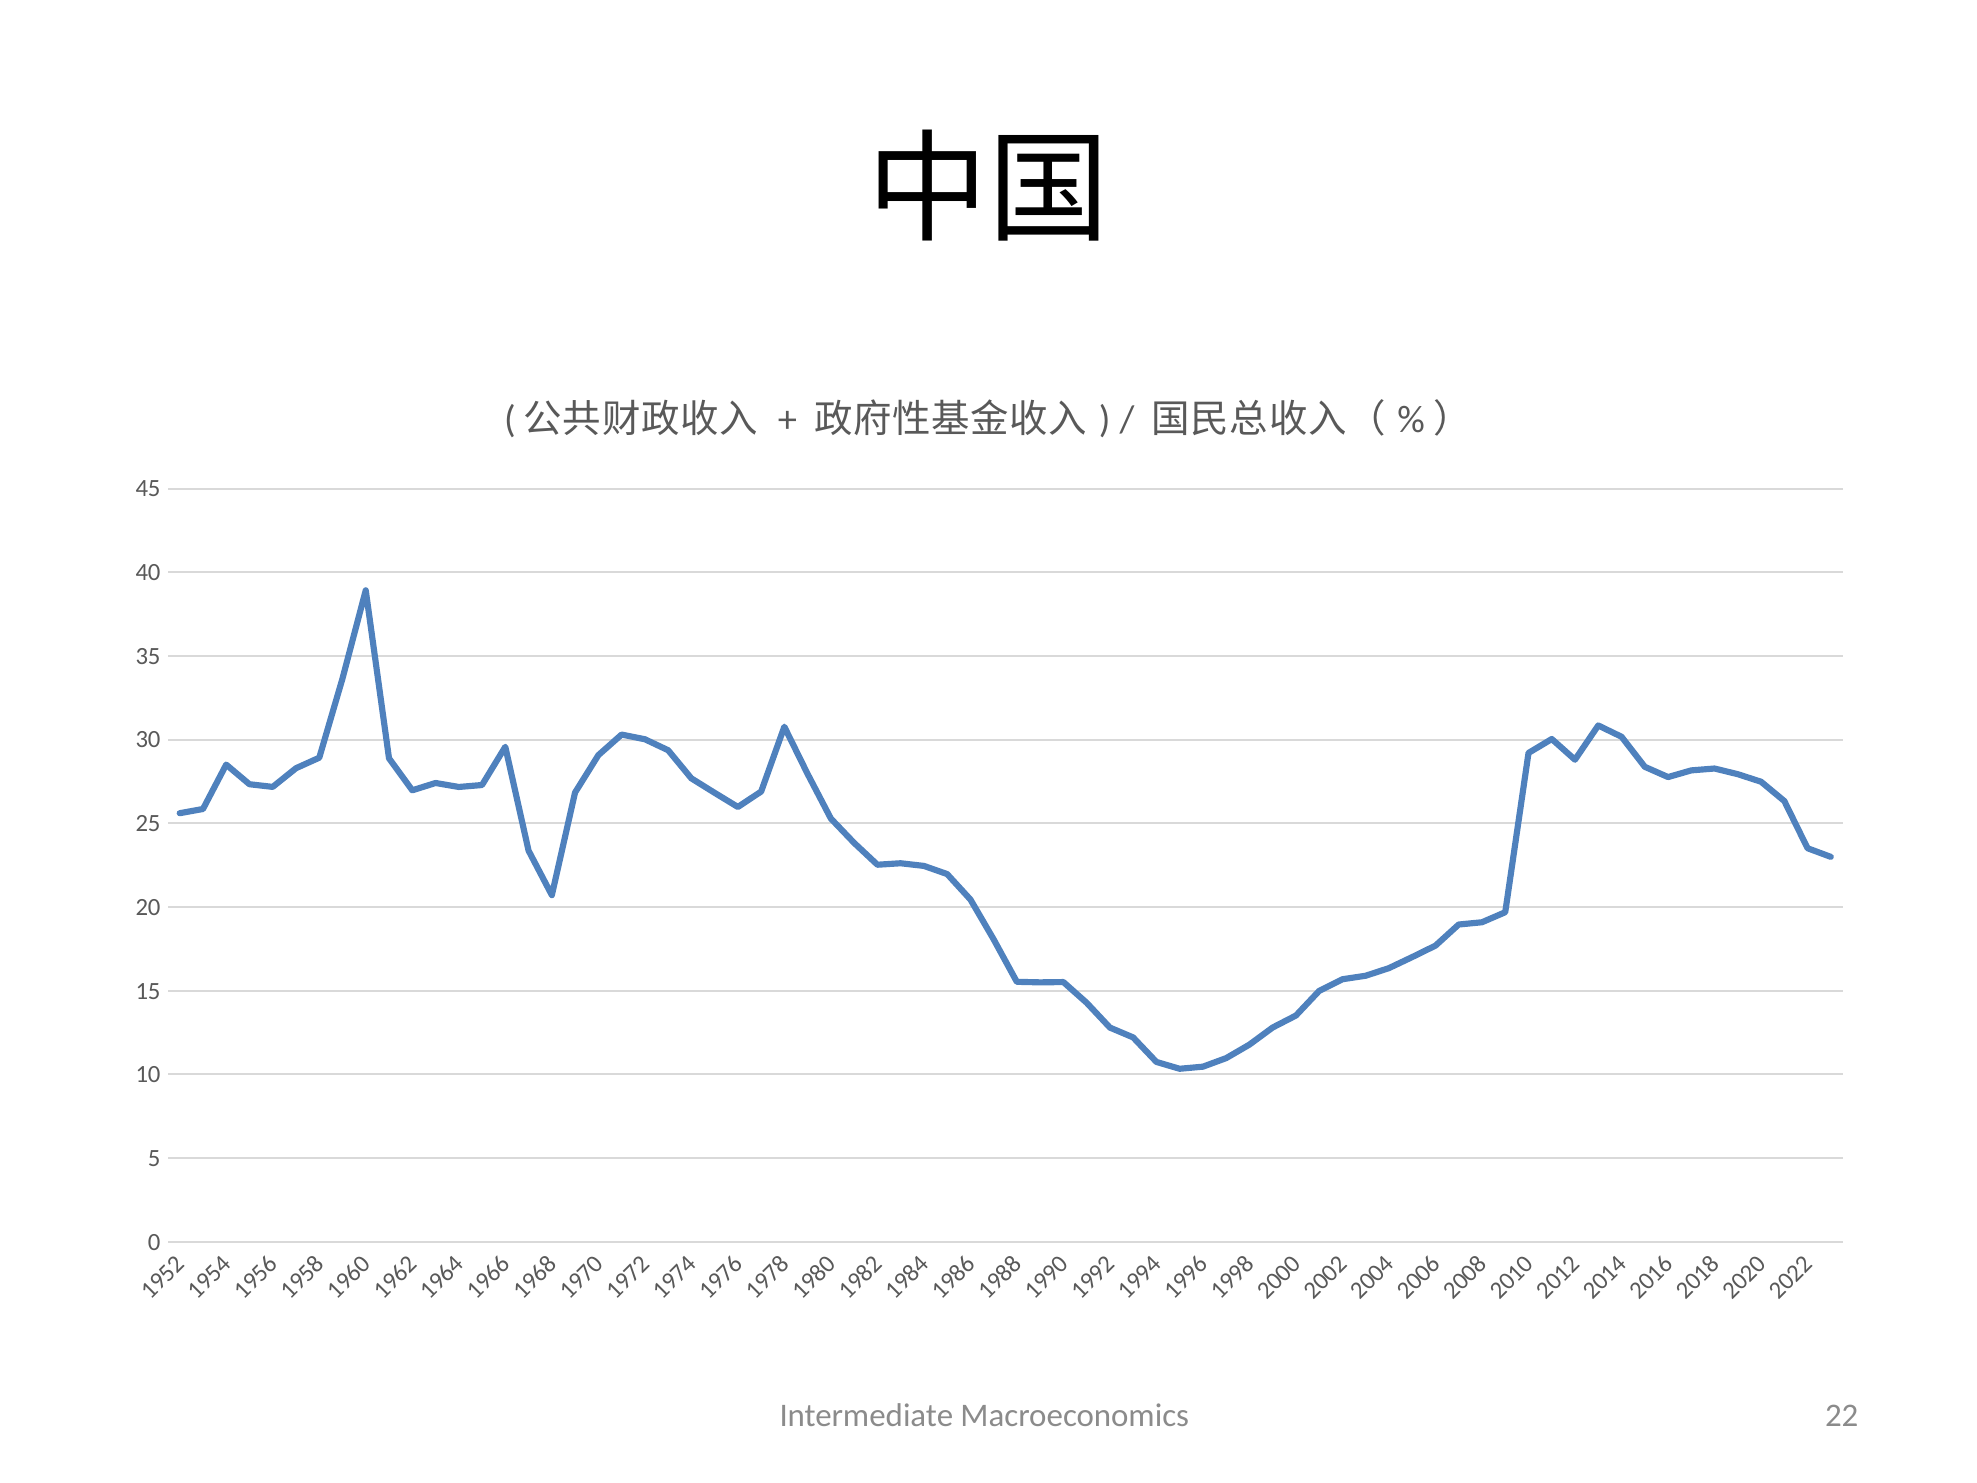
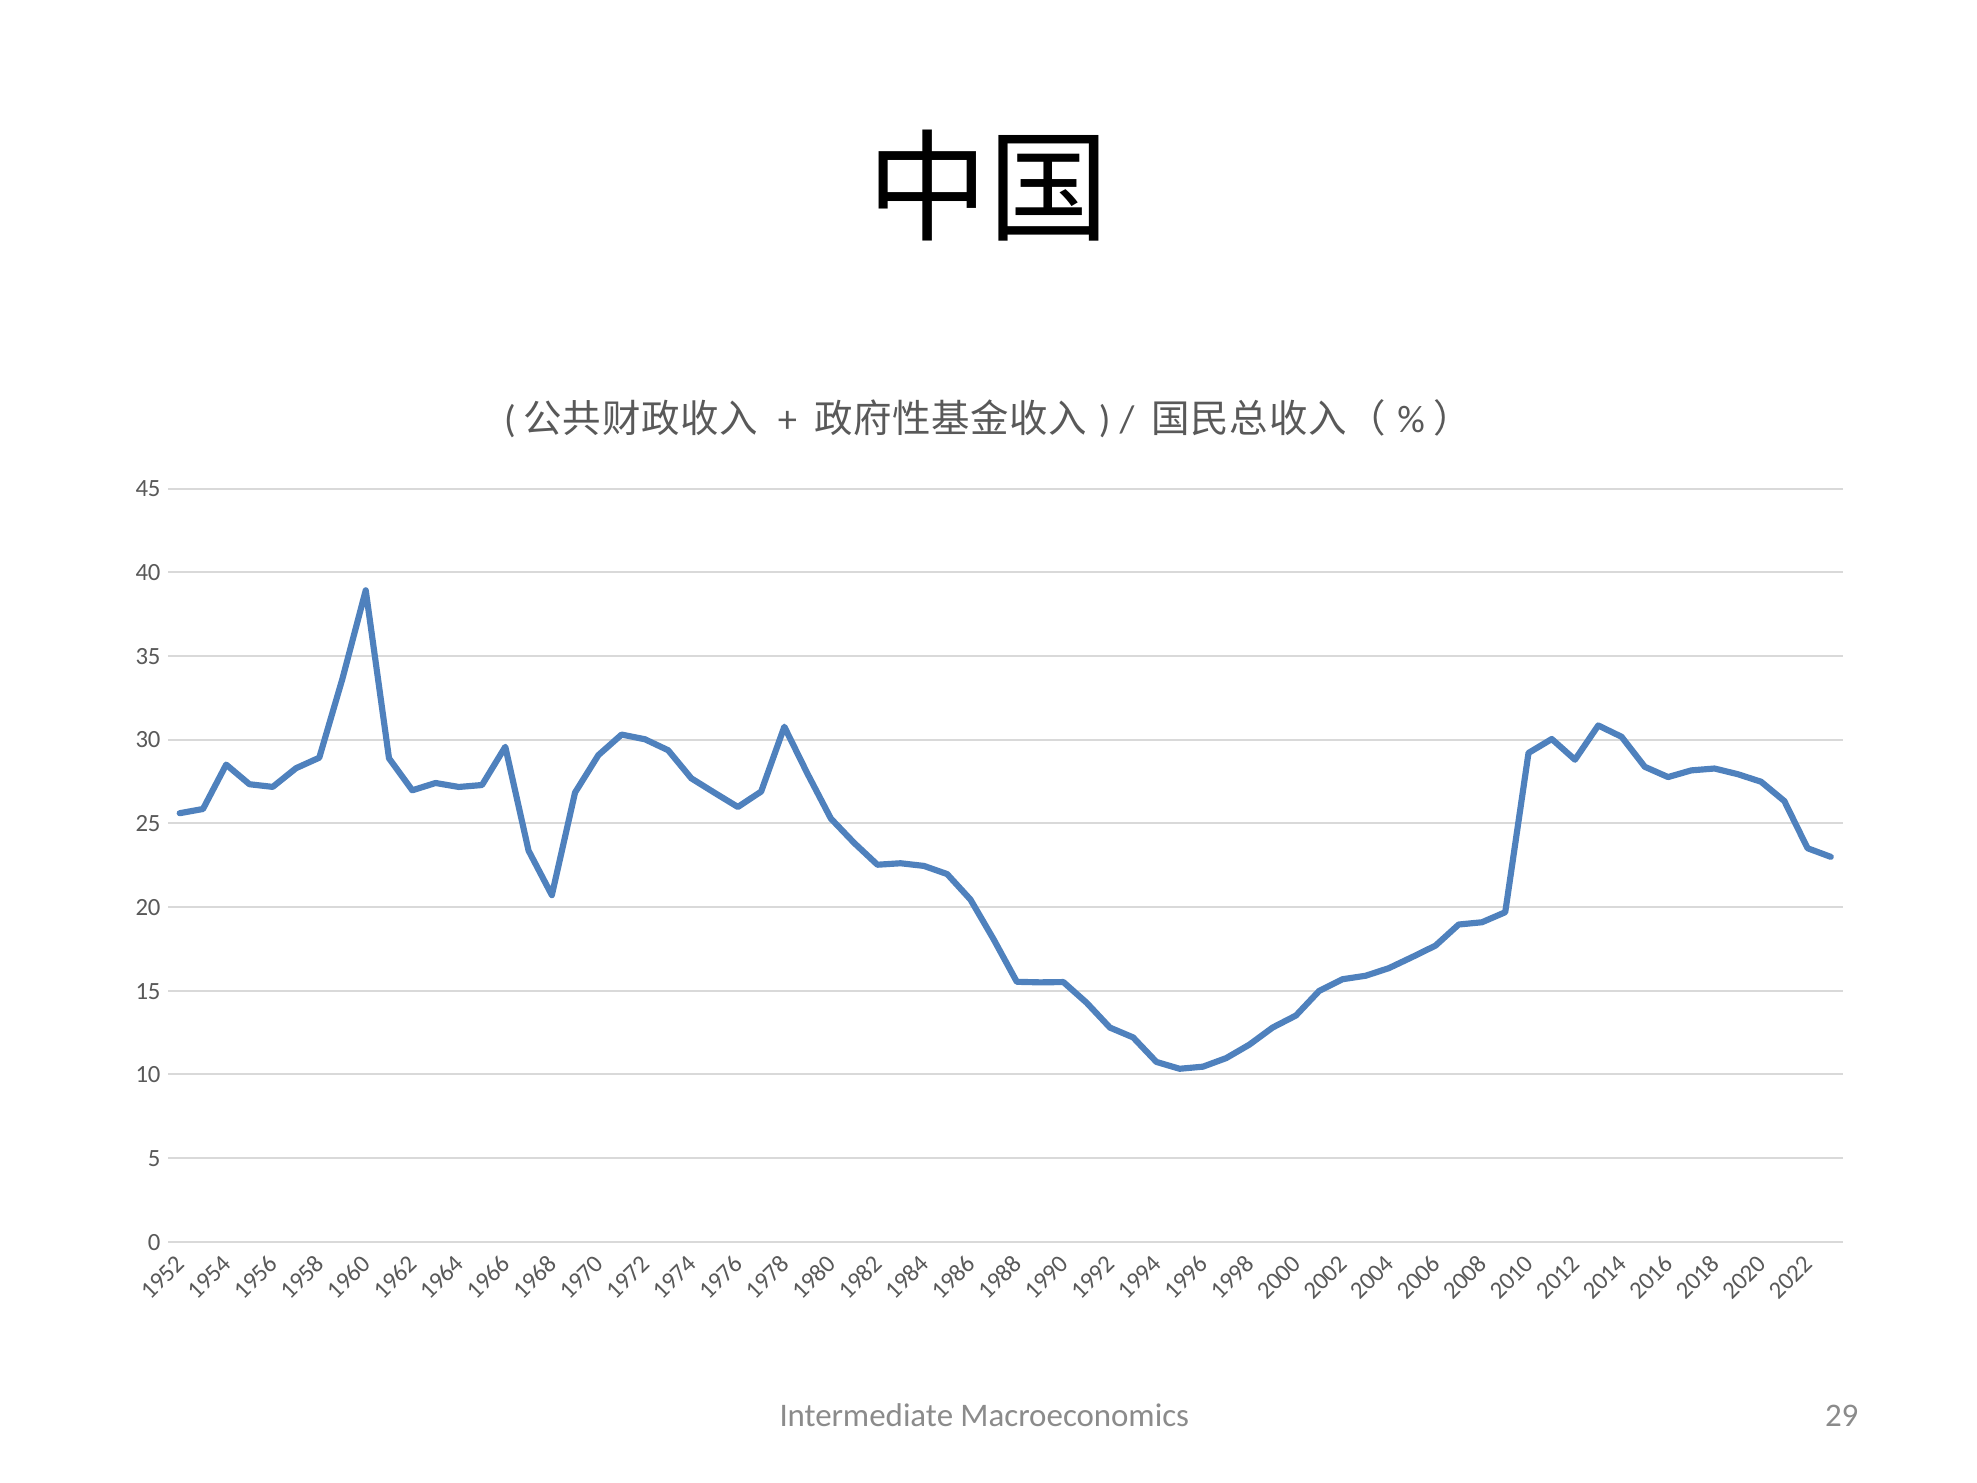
22: 22 -> 29
